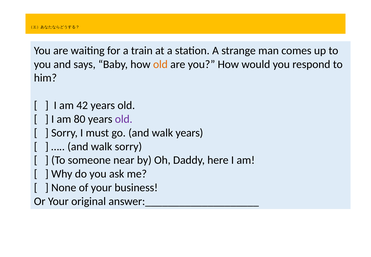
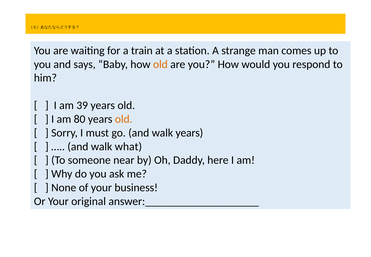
42: 42 -> 39
old at (124, 119) colour: purple -> orange
walk sorry: sorry -> what
